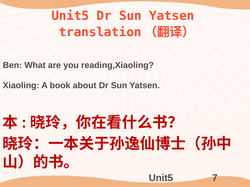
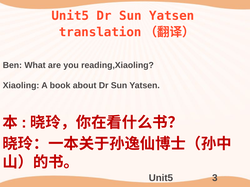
7: 7 -> 3
